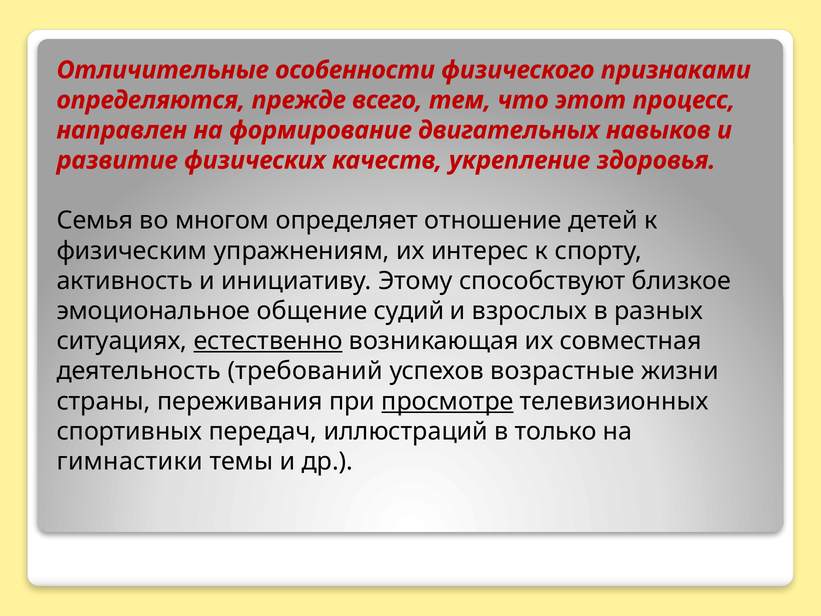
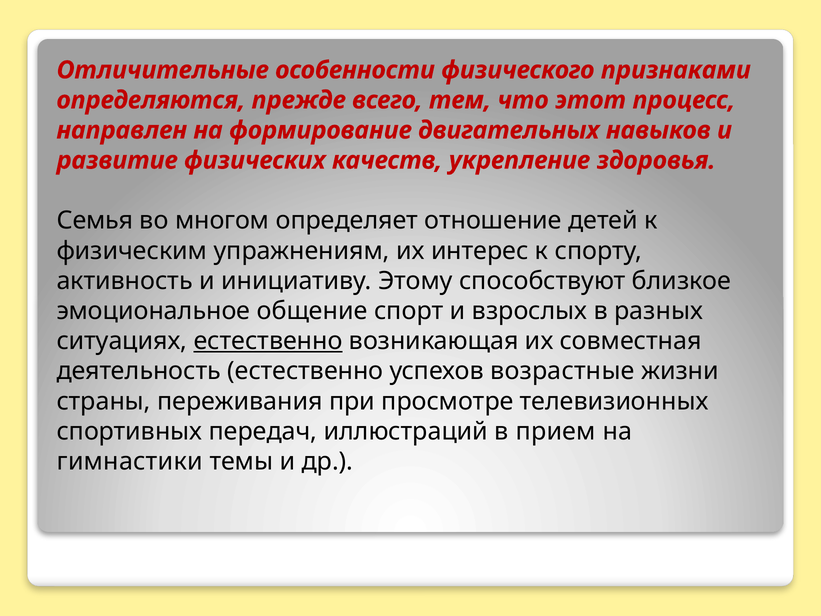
судий: судий -> спорт
деятельность требований: требований -> естественно
просмотре underline: present -> none
только: только -> прием
